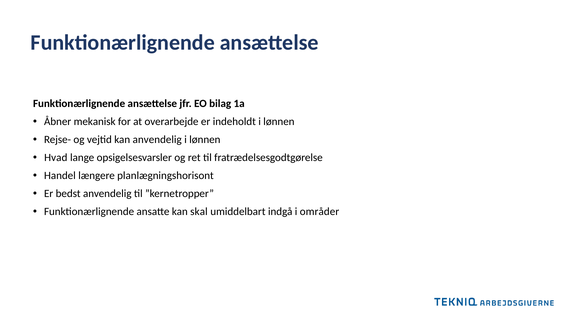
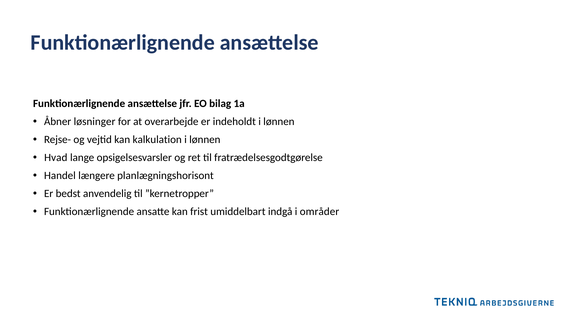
mekanisk: mekanisk -> løsninger
kan anvendelig: anvendelig -> kalkulation
skal: skal -> frist
